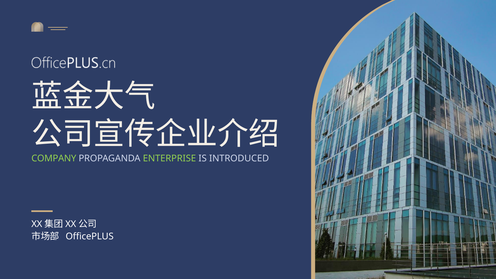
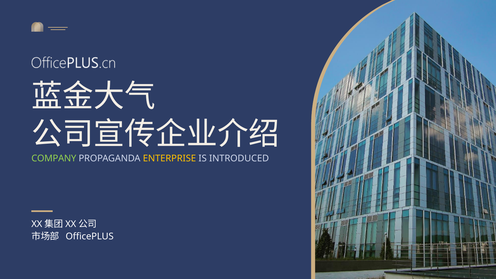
ENTERPRISE colour: light green -> yellow
